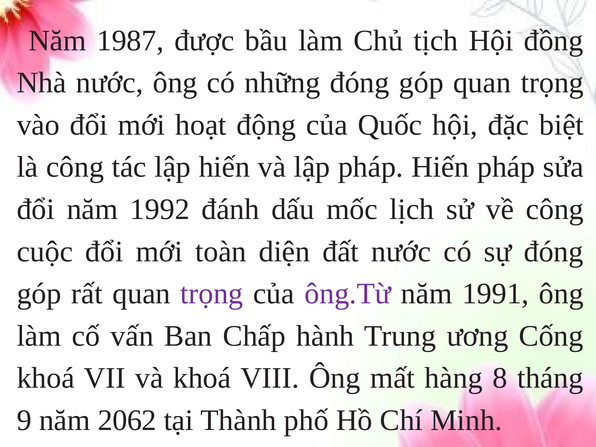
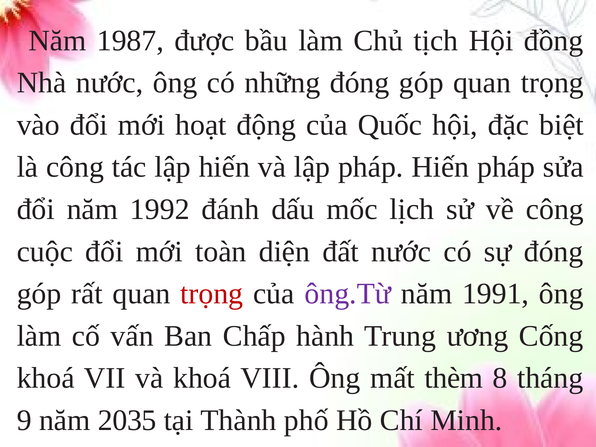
trọng at (212, 294) colour: purple -> red
hàng: hàng -> thèm
2062: 2062 -> 2035
